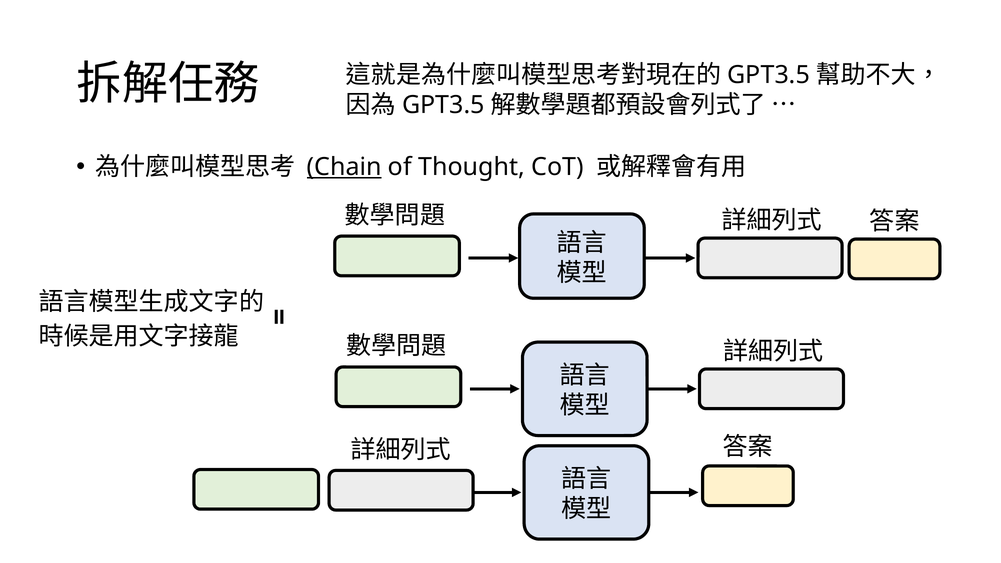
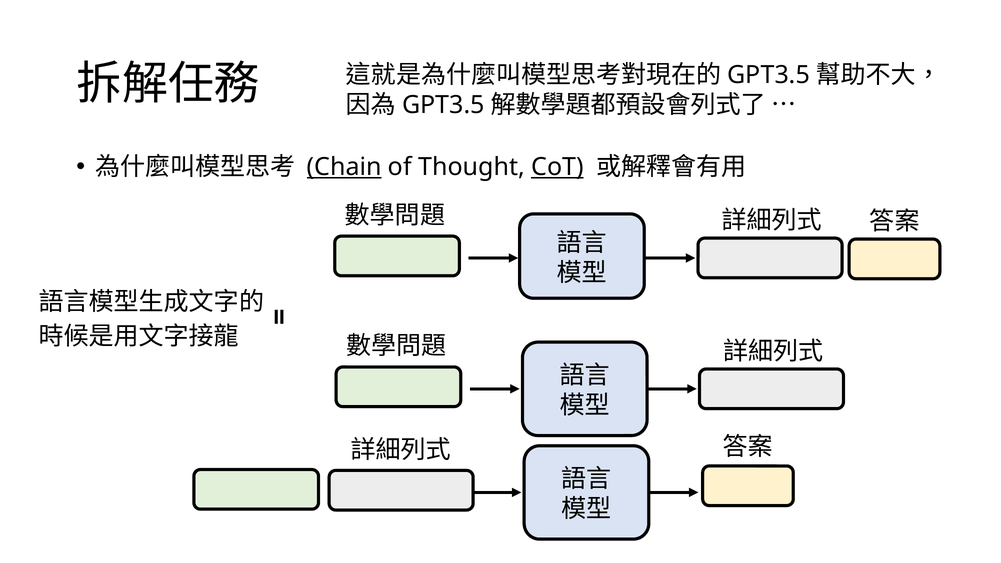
CoT underline: none -> present
